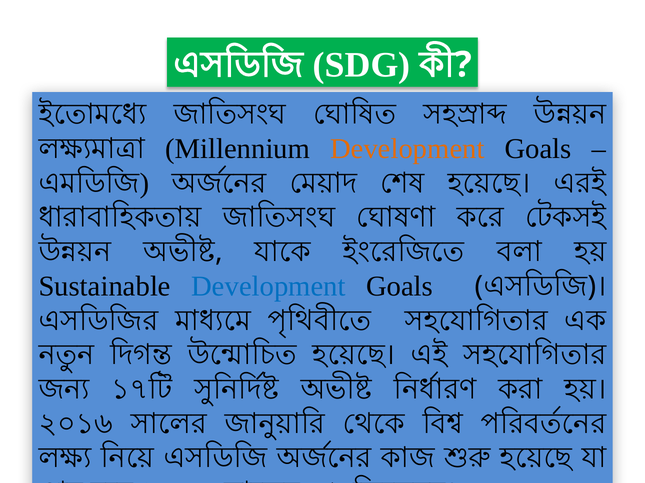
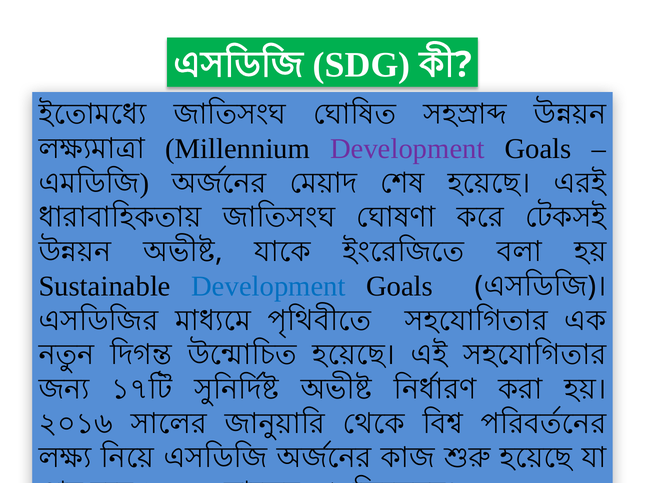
Development at (407, 149) colour: orange -> purple
